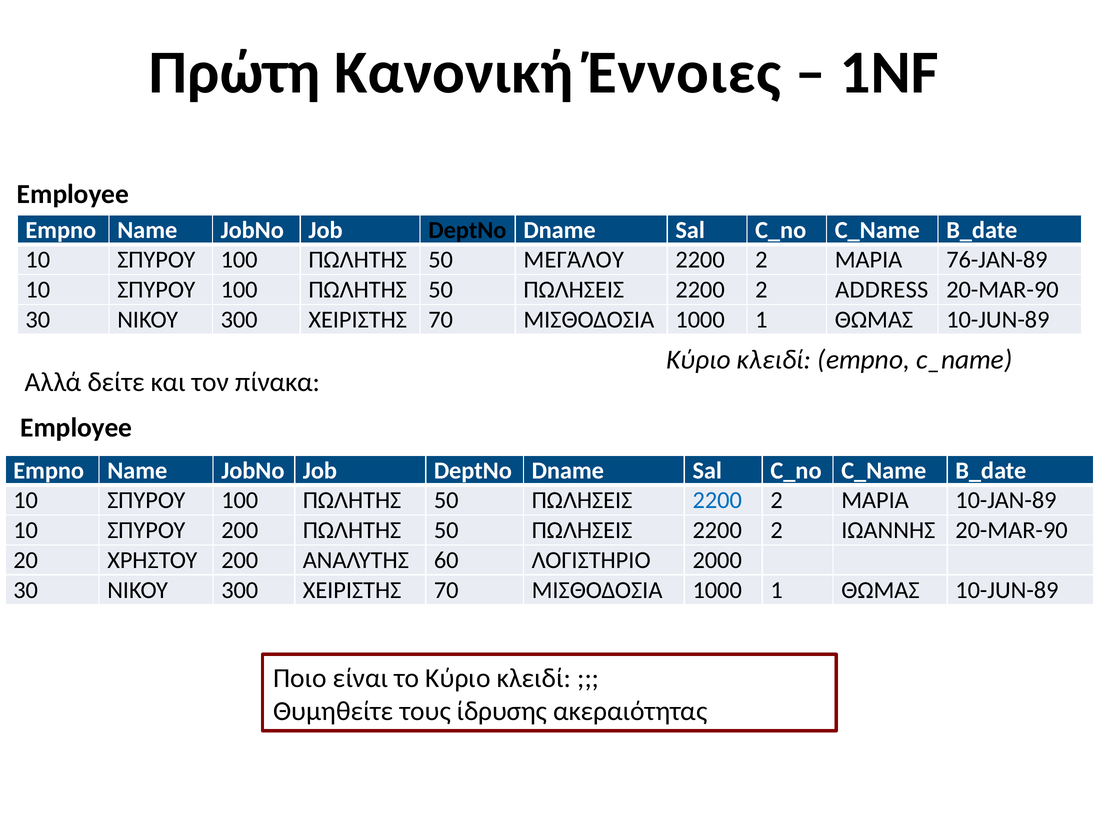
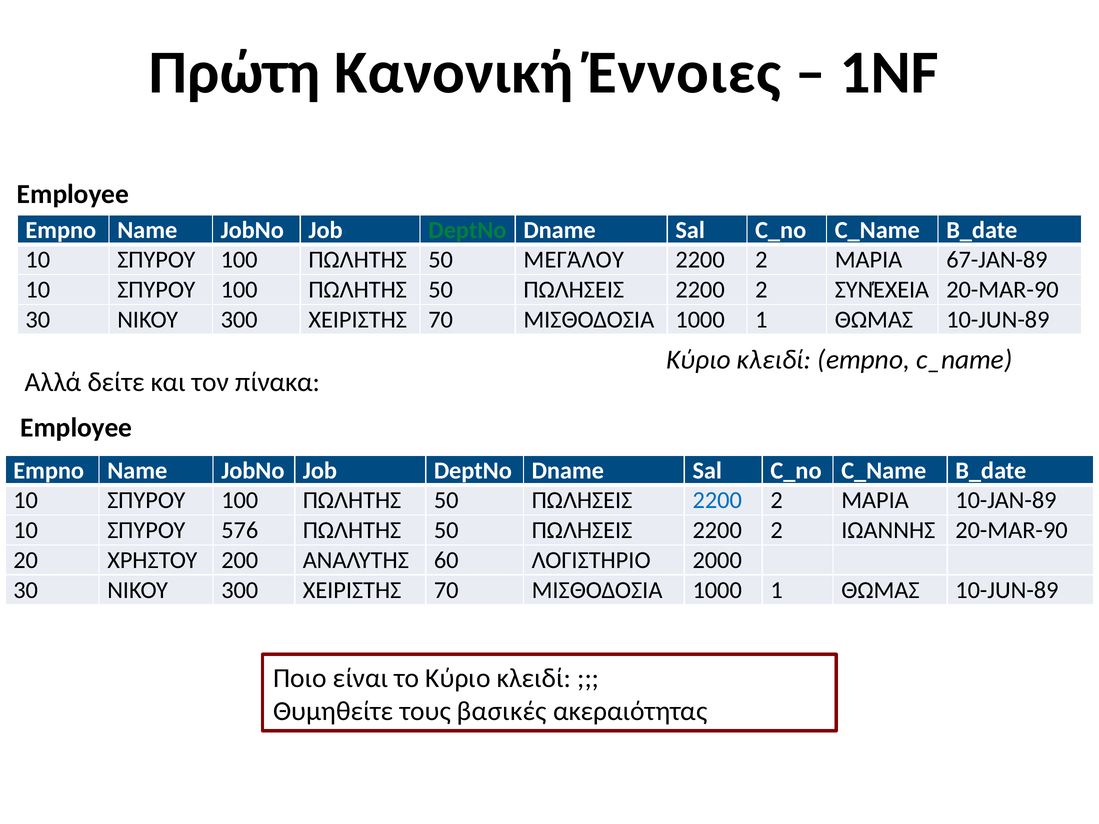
DeptNo at (467, 230) colour: black -> green
76-JAN-89: 76-JAN-89 -> 67-JAN-89
ADDRESS: ADDRESS -> ΣΥΝΈΧΕΙΑ
ΣΠΥΡΟΥ 200: 200 -> 576
ίδρυσης: ίδρυσης -> βασικές
